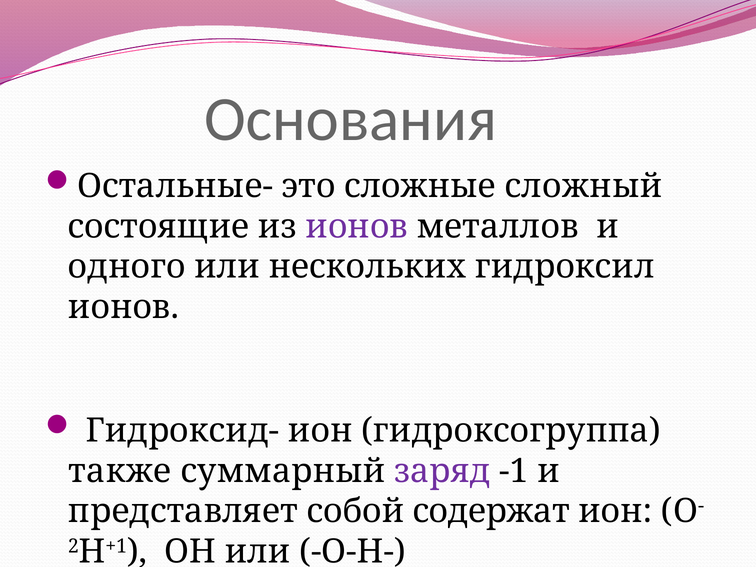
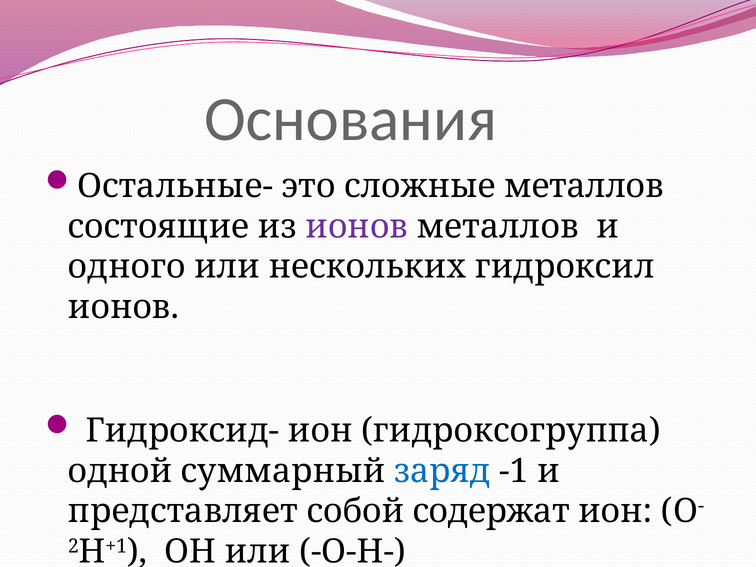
сложные сложный: сложный -> металлов
также: также -> одной
заряд colour: purple -> blue
